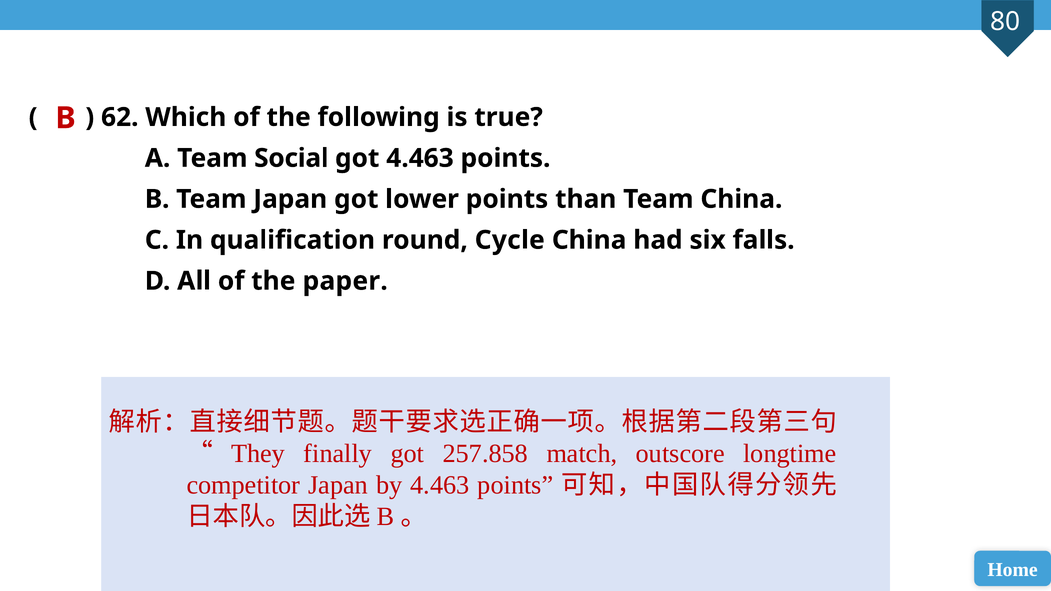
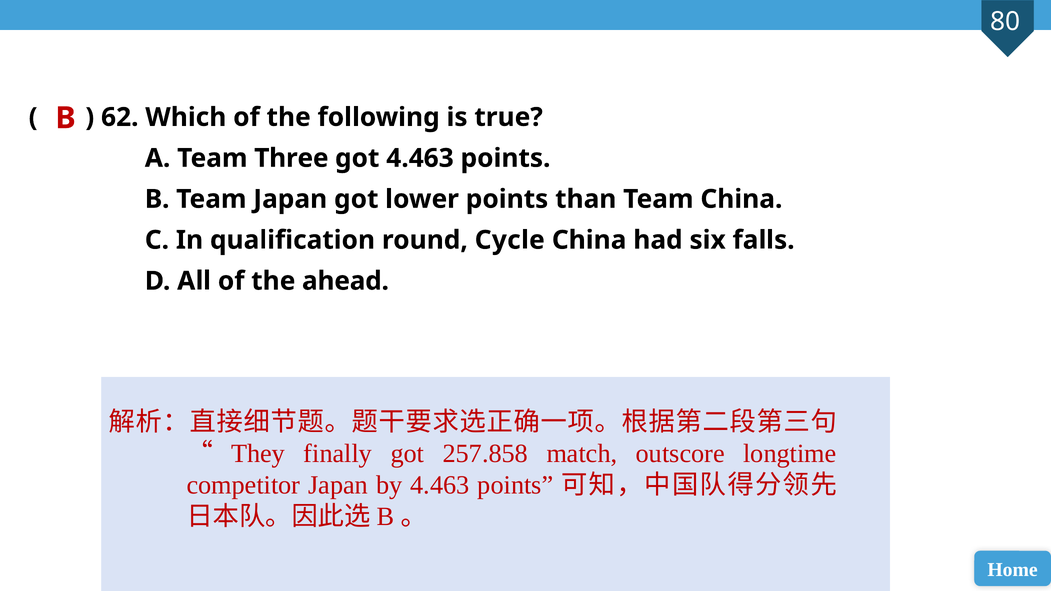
Social: Social -> Three
paper: paper -> ahead
